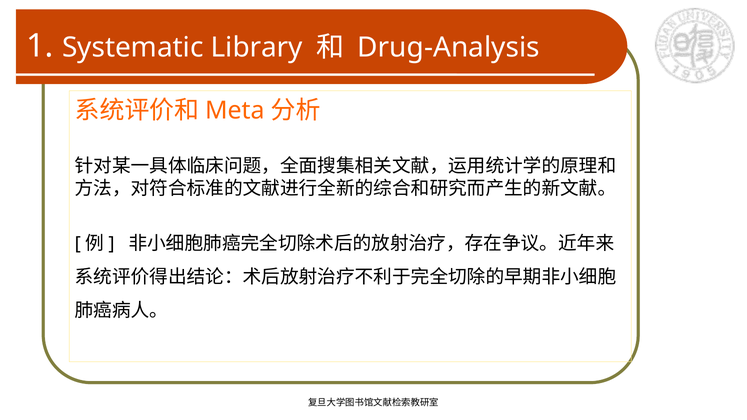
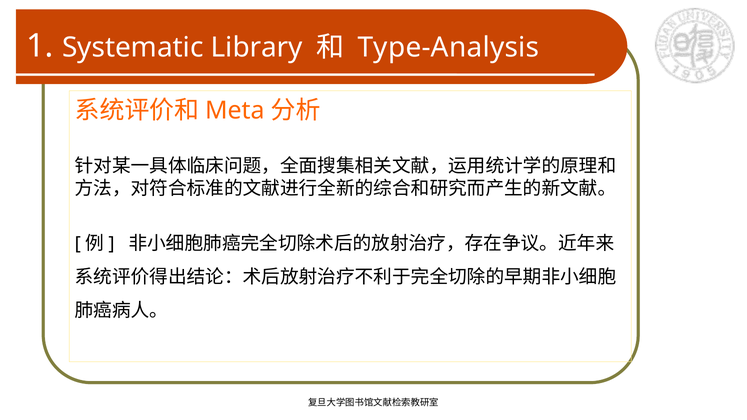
Drug-Analysis: Drug-Analysis -> Type-Analysis
